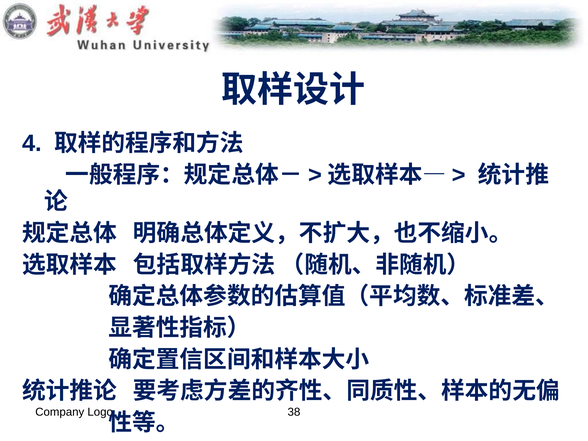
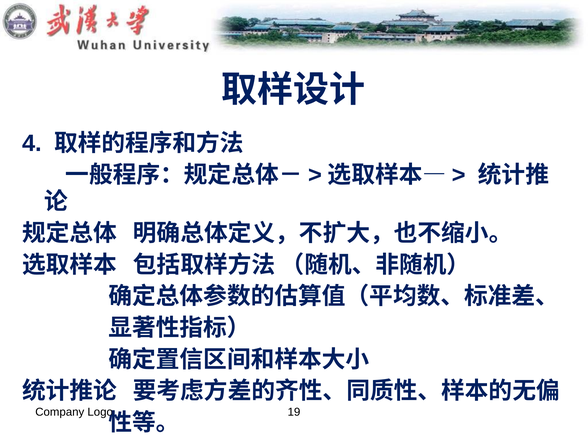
38: 38 -> 19
